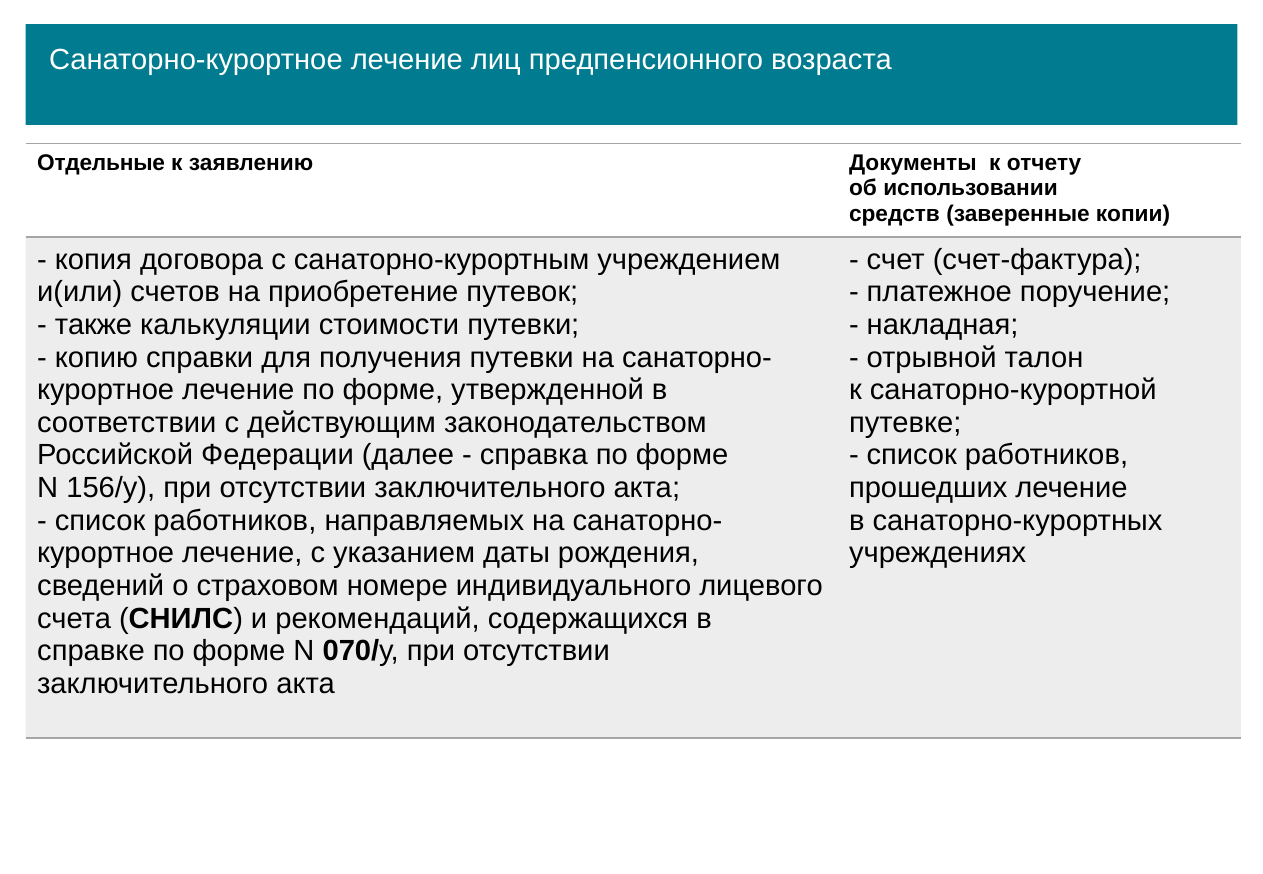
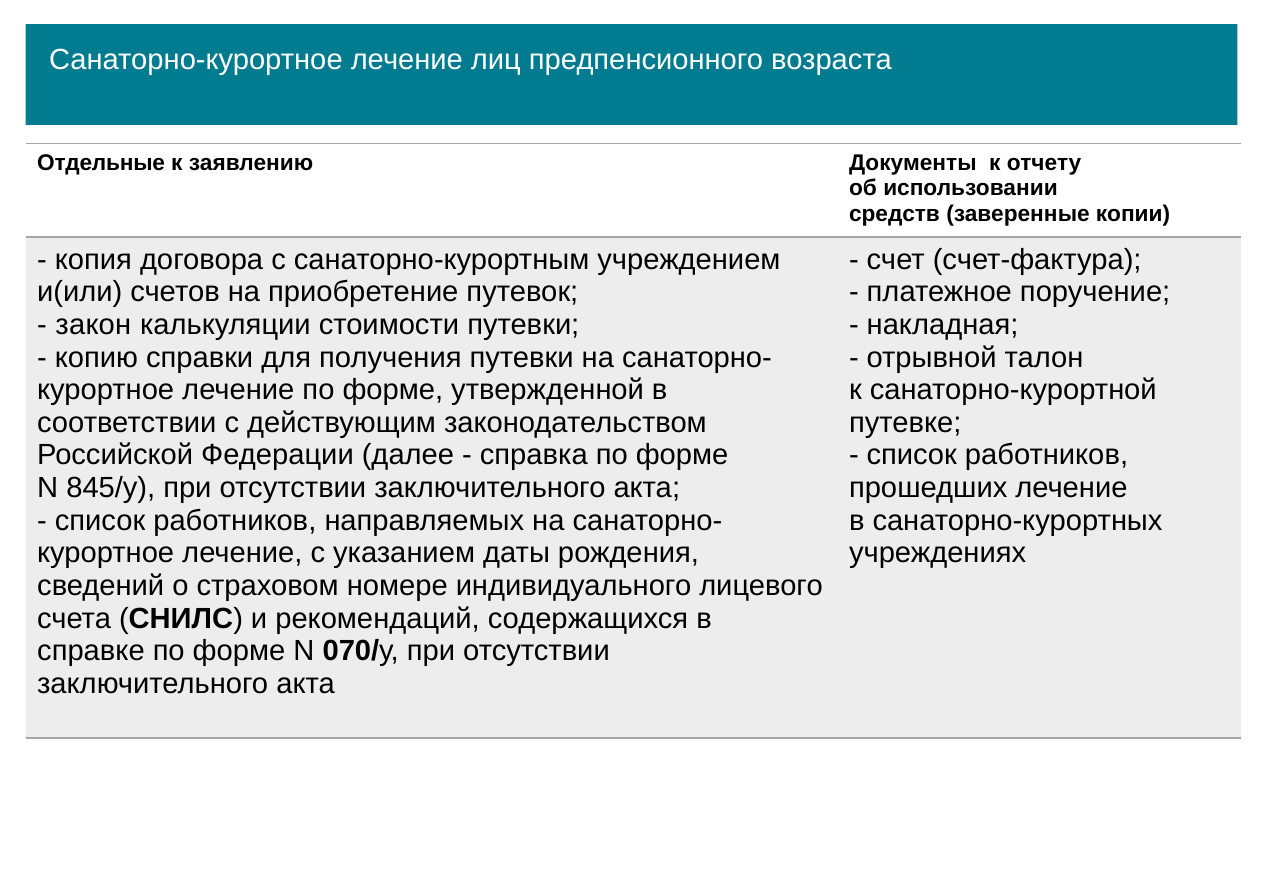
также: также -> закон
156/у: 156/у -> 845/у
